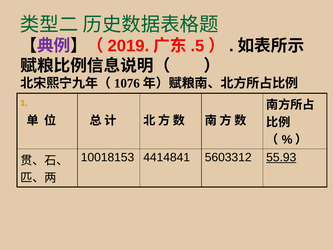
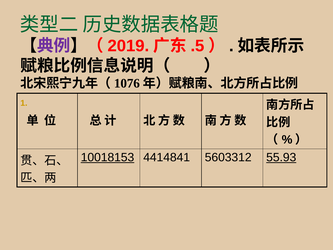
10018153 underline: none -> present
